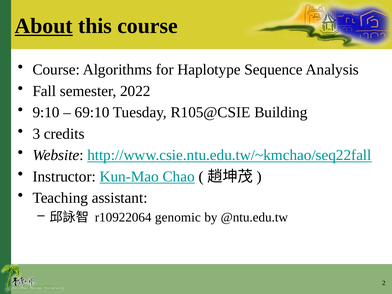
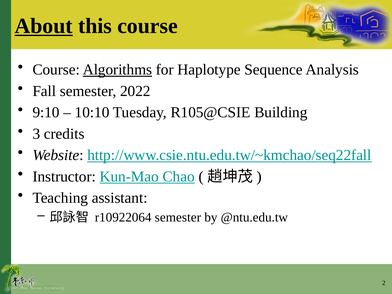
Algorithms underline: none -> present
69:10: 69:10 -> 10:10
r10922064 genomic: genomic -> semester
